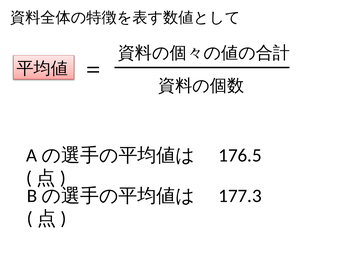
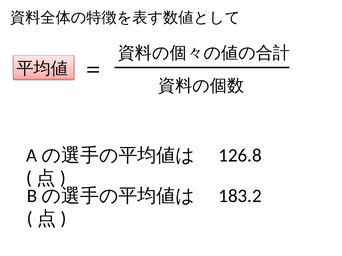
176.5: 176.5 -> 126.8
177.3: 177.3 -> 183.2
